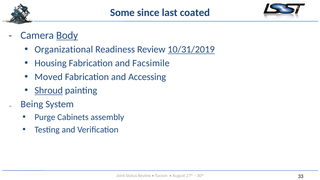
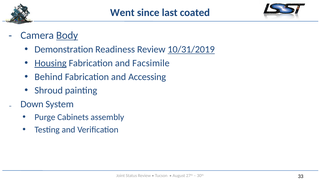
Some: Some -> Went
Organizational: Organizational -> Demonstration
Housing underline: none -> present
Moved: Moved -> Behind
Shroud underline: present -> none
Being: Being -> Down
